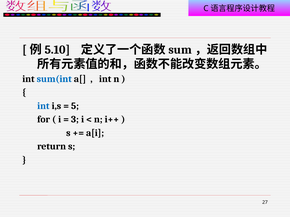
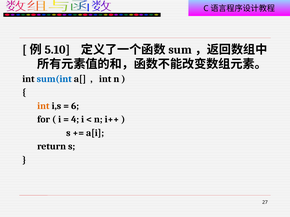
int at (43, 106) colour: blue -> orange
5: 5 -> 6
3: 3 -> 4
